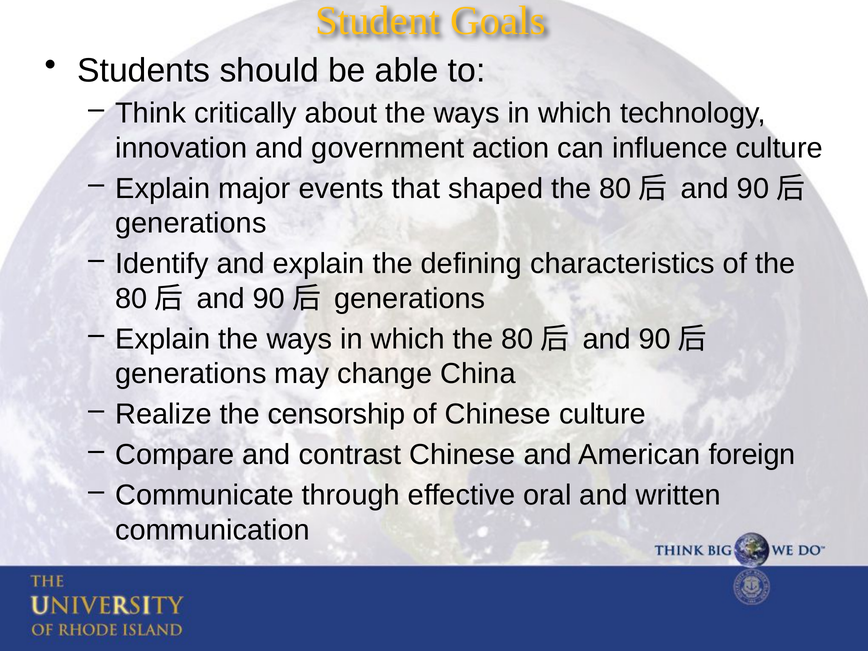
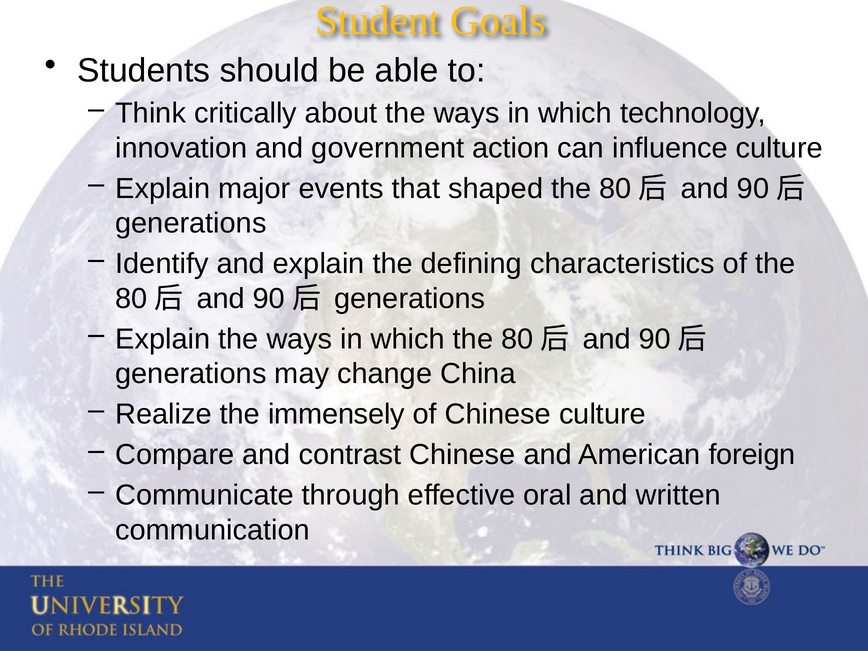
censorship: censorship -> immensely
